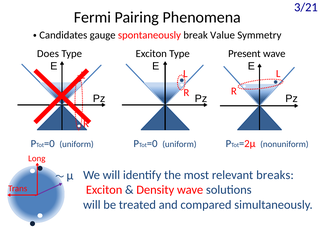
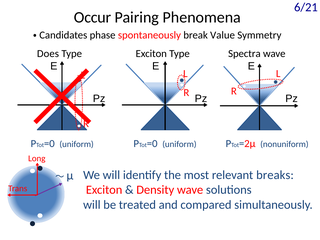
3/21: 3/21 -> 6/21
Fermi: Fermi -> Occur
gauge: gauge -> phase
Present: Present -> Spectra
